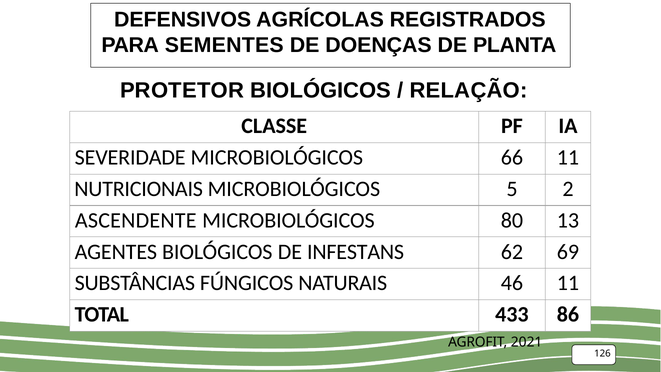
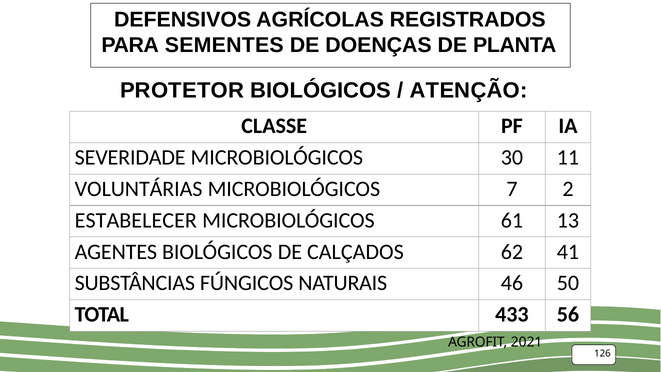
RELAÇÃO: RELAÇÃO -> ATENÇÃO
66: 66 -> 30
NUTRICIONAIS: NUTRICIONAIS -> VOLUNTÁRIAS
5: 5 -> 7
ASCENDENTE: ASCENDENTE -> ESTABELECER
80: 80 -> 61
INFESTANS: INFESTANS -> CALÇADOS
69: 69 -> 41
46 11: 11 -> 50
86: 86 -> 56
